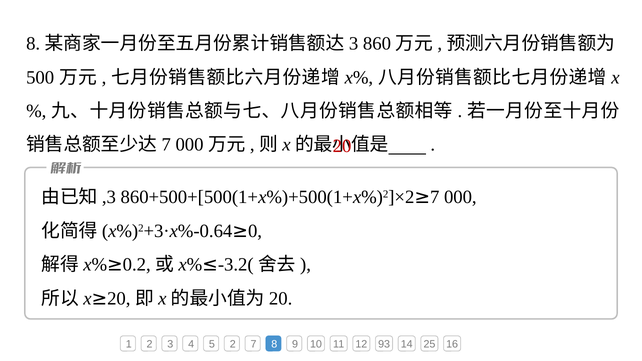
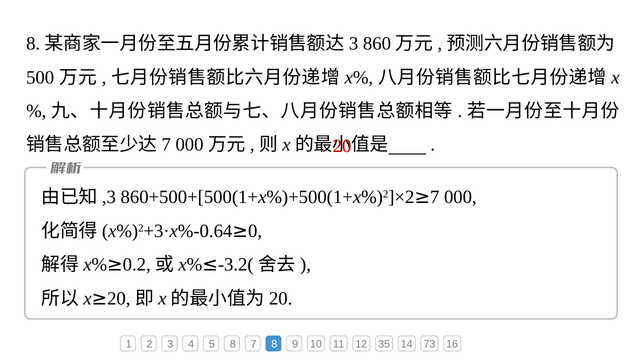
5 2: 2 -> 8
93: 93 -> 35
25: 25 -> 73
